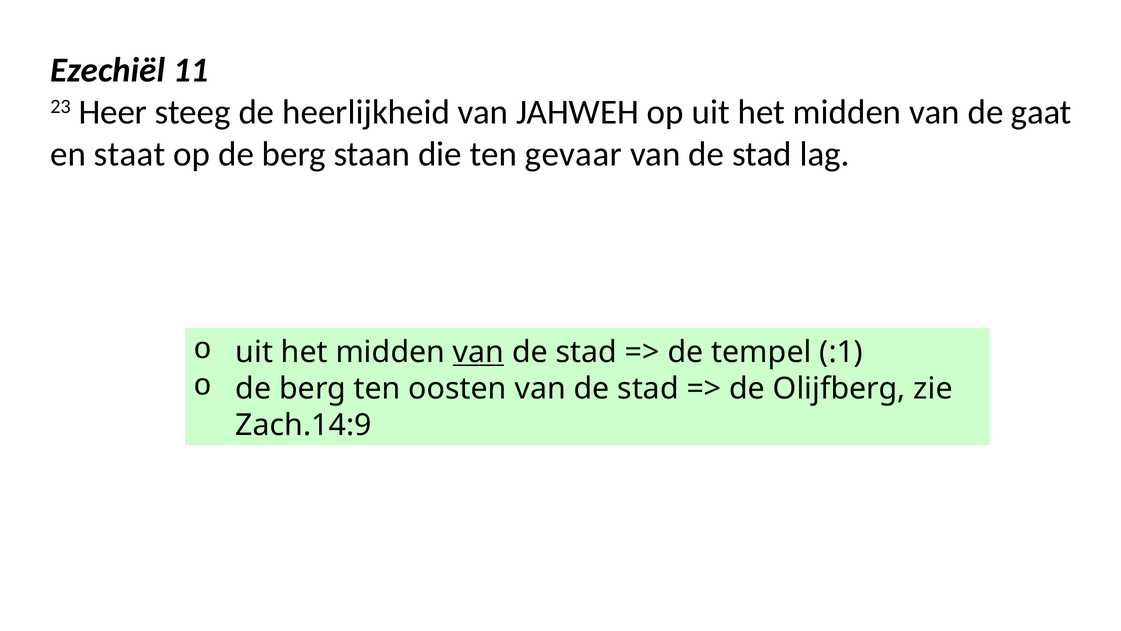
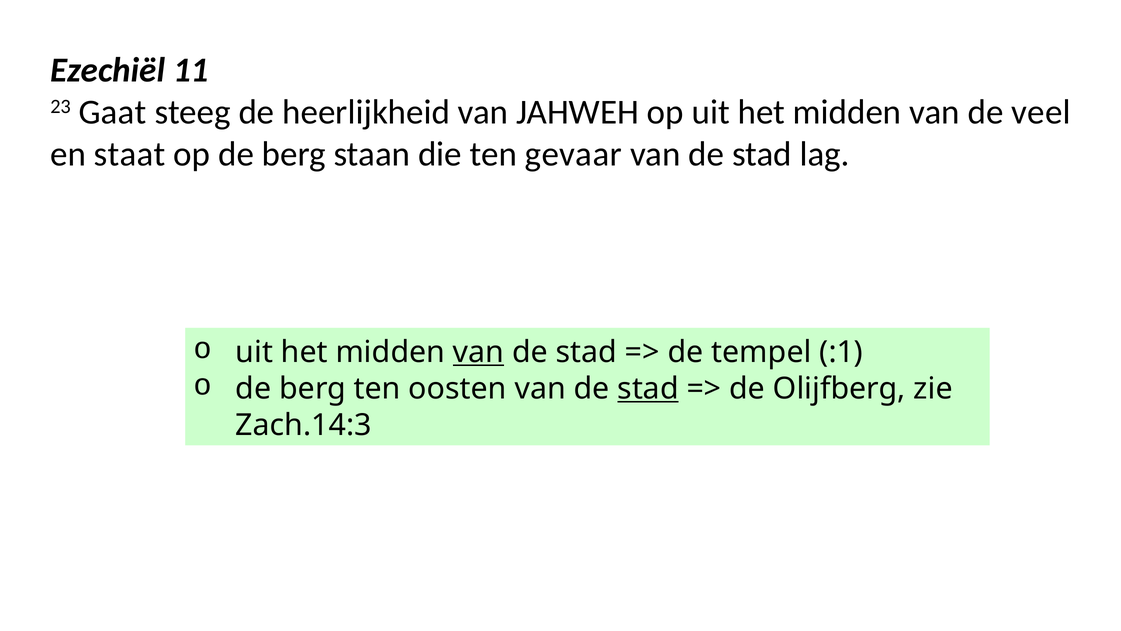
Heer: Heer -> Gaat
gaat: gaat -> veel
stad at (648, 388) underline: none -> present
Zach.14:9: Zach.14:9 -> Zach.14:3
